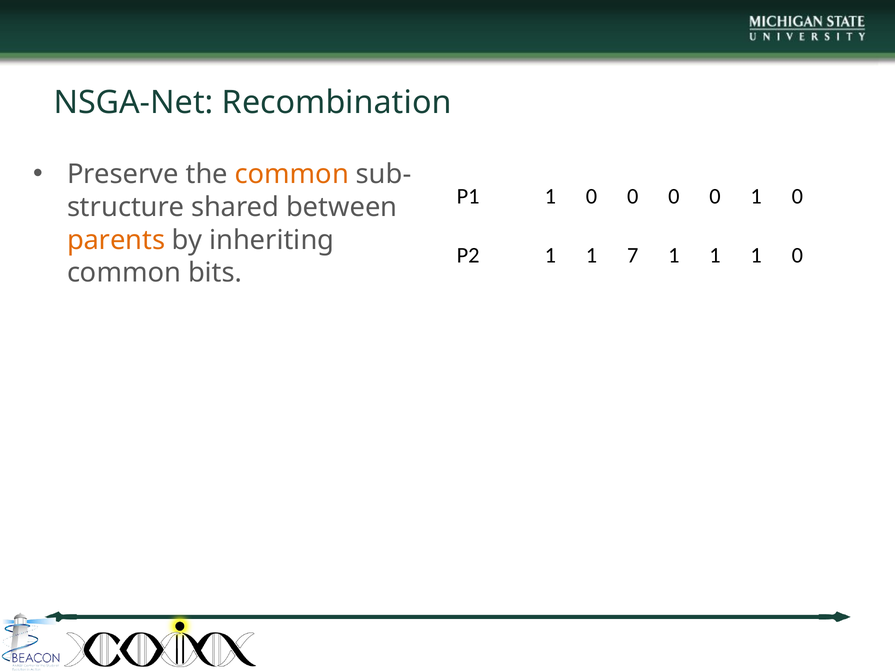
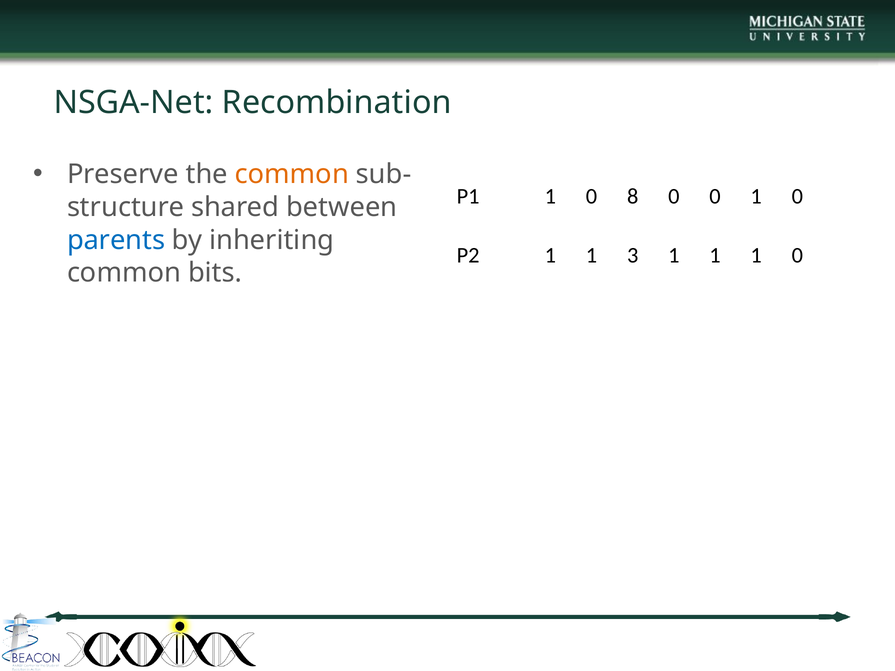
1 0 0: 0 -> 8
parents colour: orange -> blue
7: 7 -> 3
